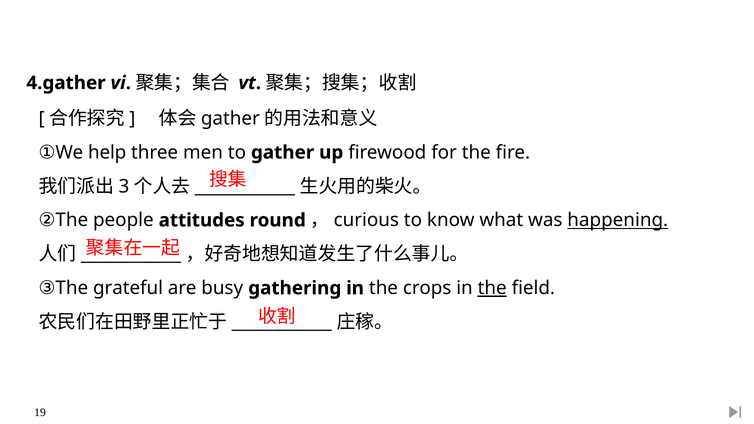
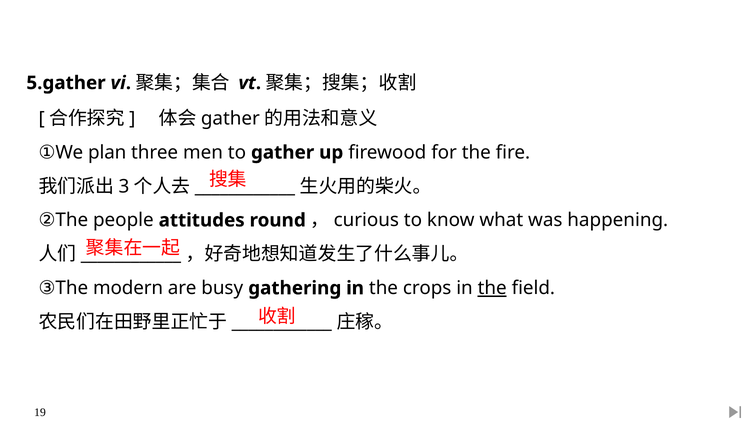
4.gather: 4.gather -> 5.gather
help: help -> plan
happening underline: present -> none
grateful: grateful -> modern
